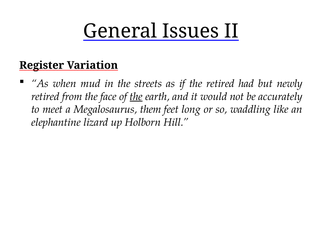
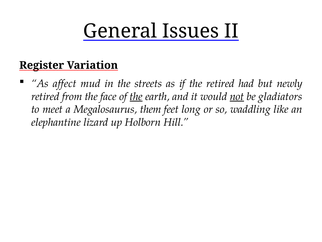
when: when -> affect
not underline: none -> present
accurately: accurately -> gladiators
